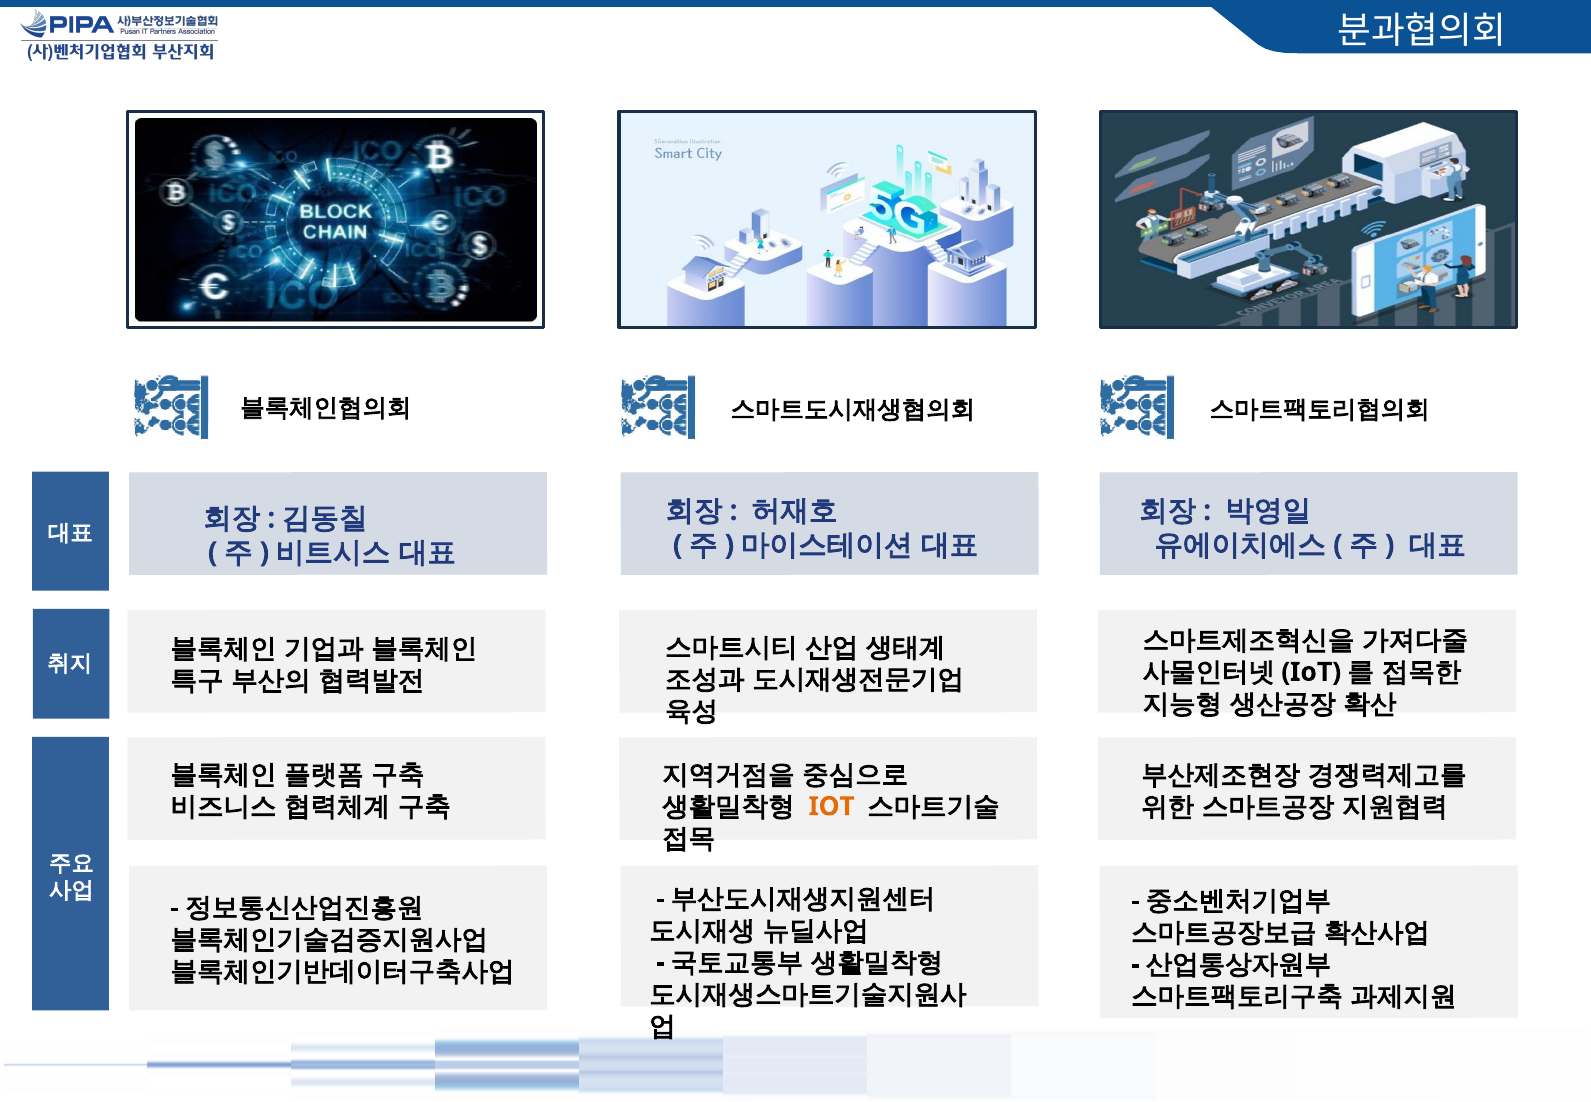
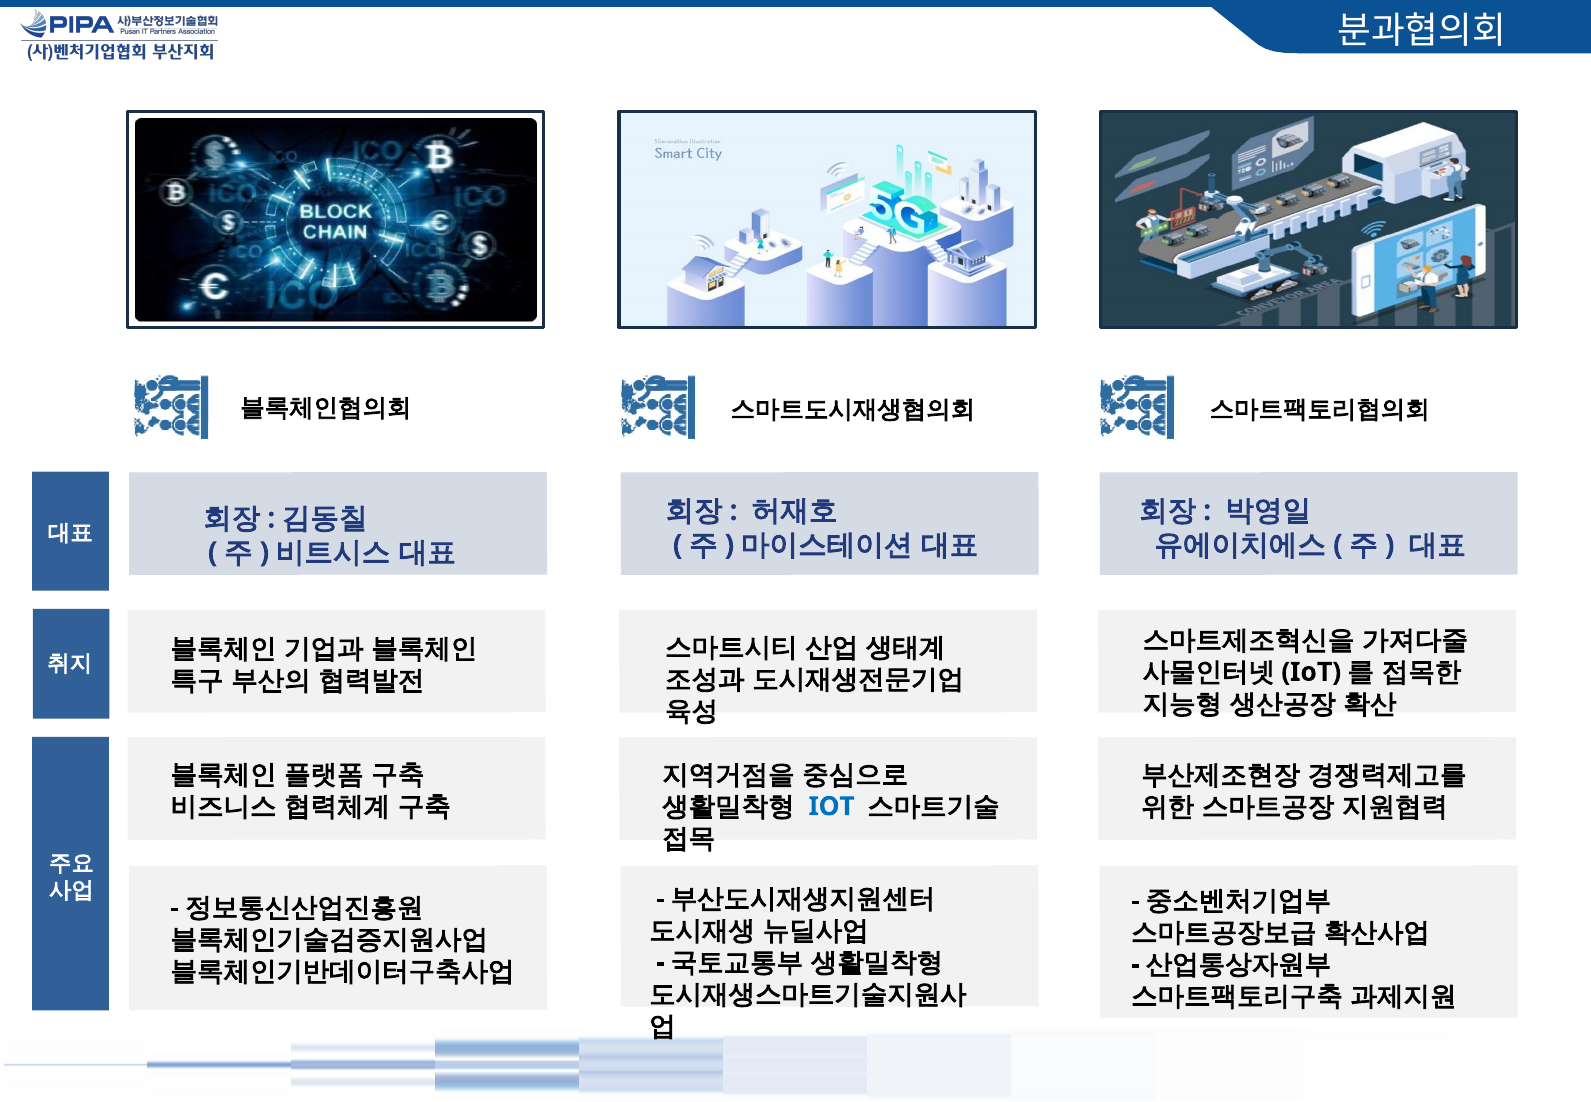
IOT at (832, 806) colour: orange -> blue
